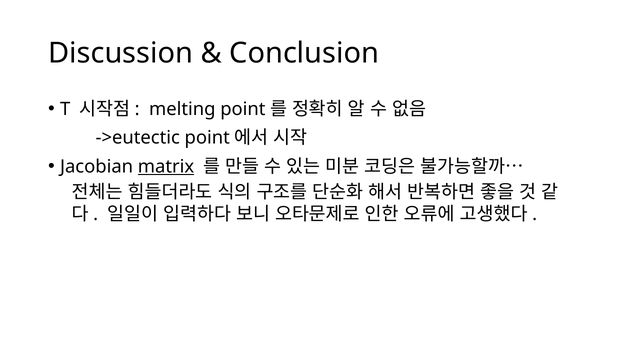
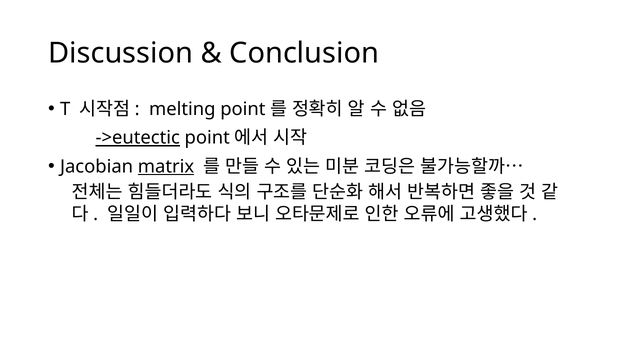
->eutectic underline: none -> present
